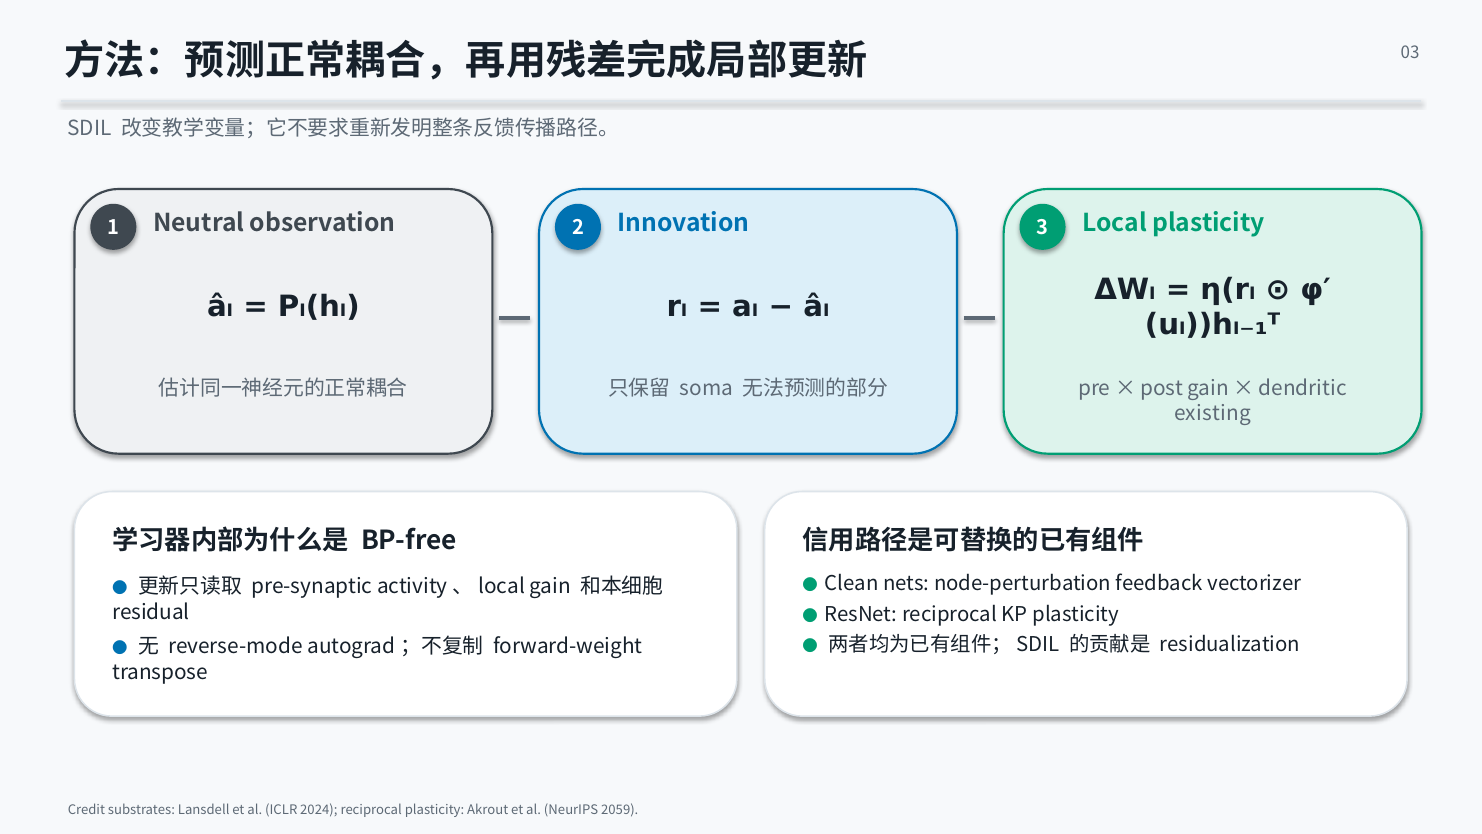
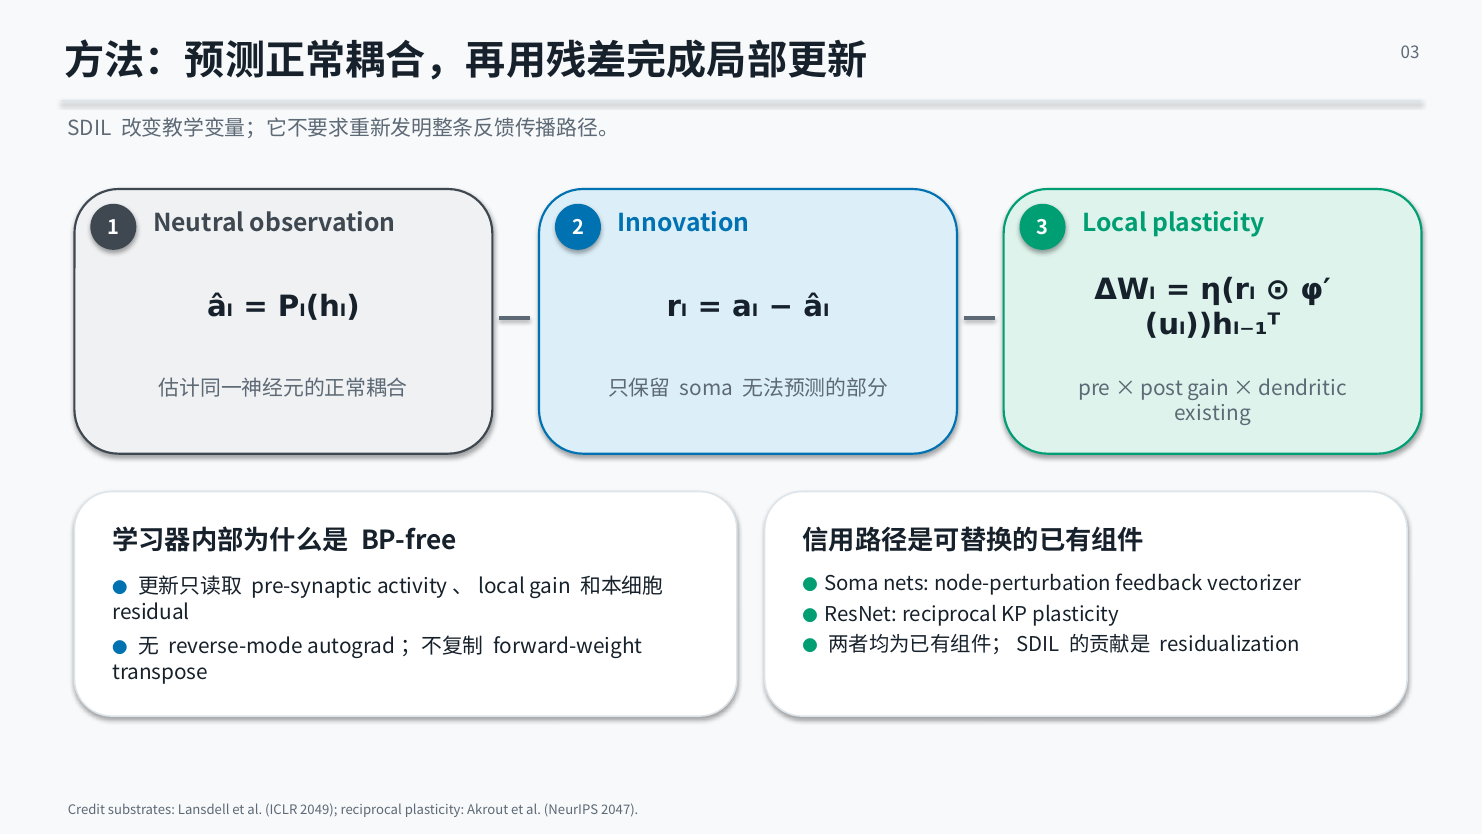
Clean at (852, 584): Clean -> Soma
2024: 2024 -> 2049
2059: 2059 -> 2047
